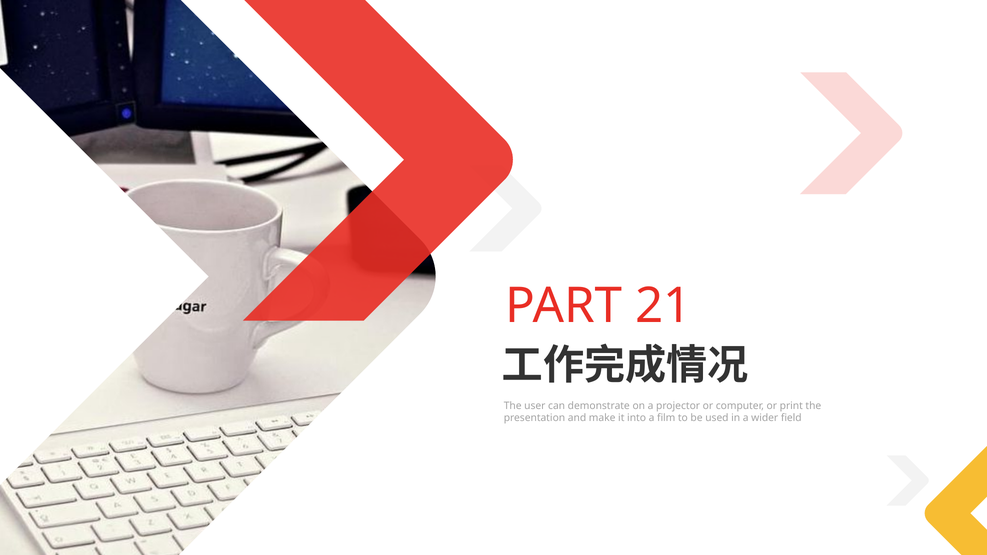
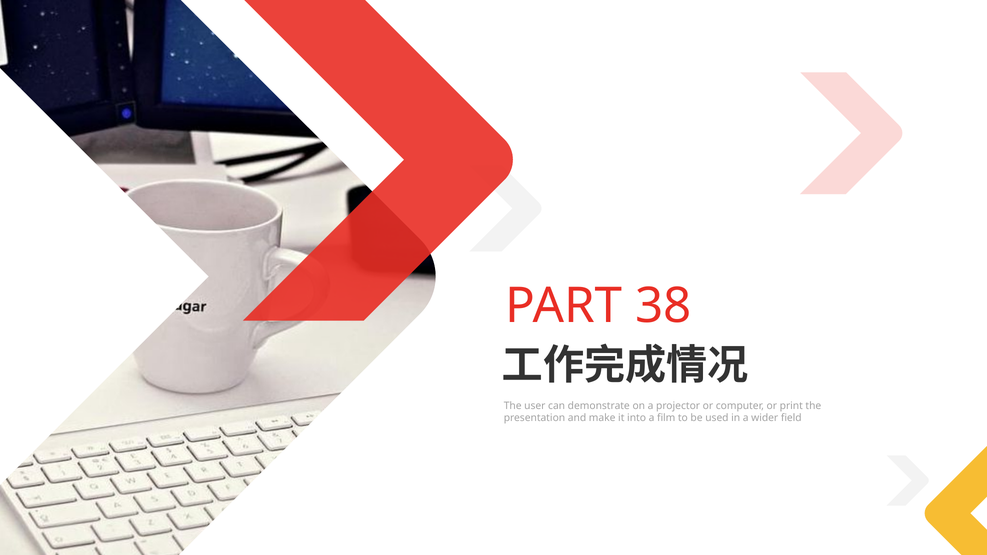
21: 21 -> 38
